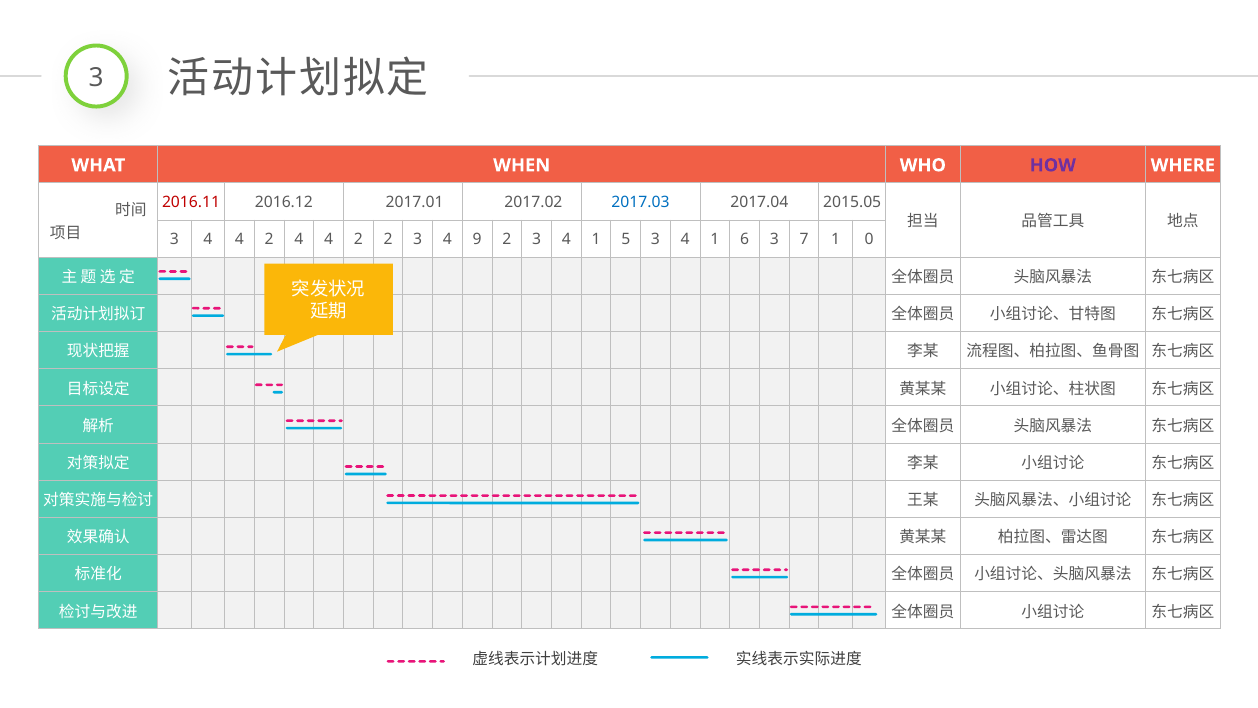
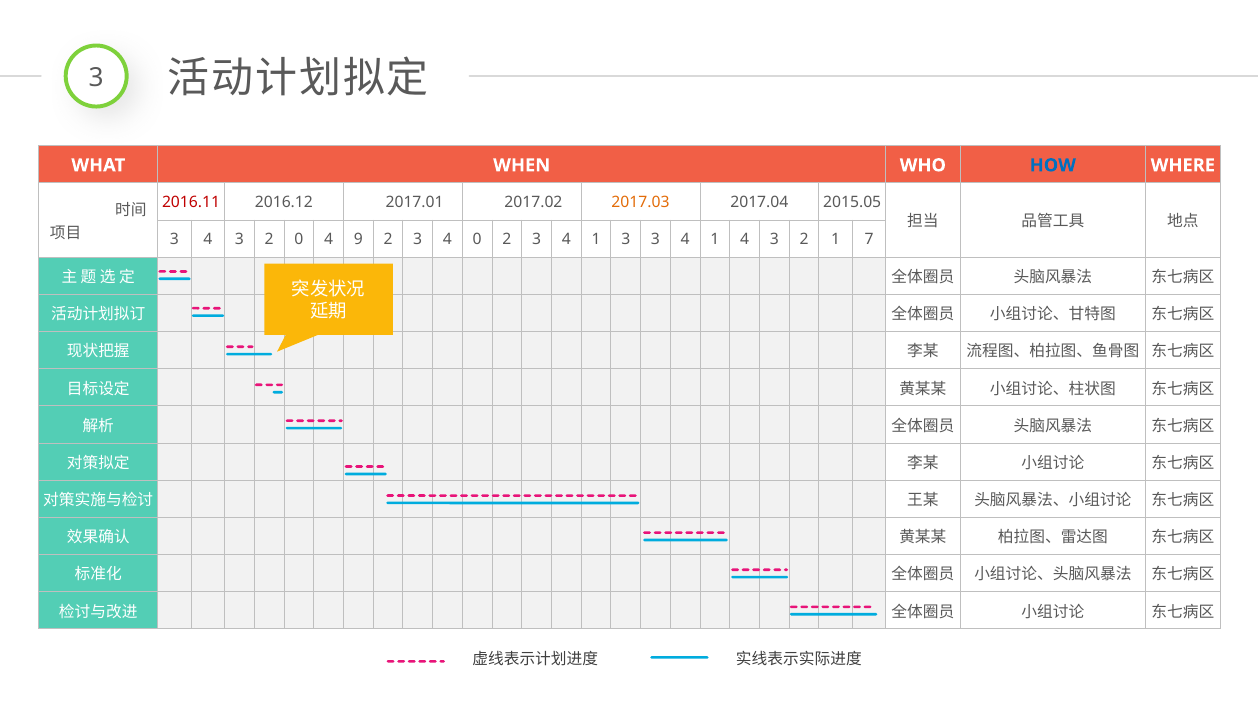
HOW colour: purple -> blue
2017.03 colour: blue -> orange
3 4 4: 4 -> 3
2 4: 4 -> 0
2 at (358, 239): 2 -> 9
4 9: 9 -> 0
1 5: 5 -> 3
1 6: 6 -> 4
7 at (804, 239): 7 -> 2
0: 0 -> 7
